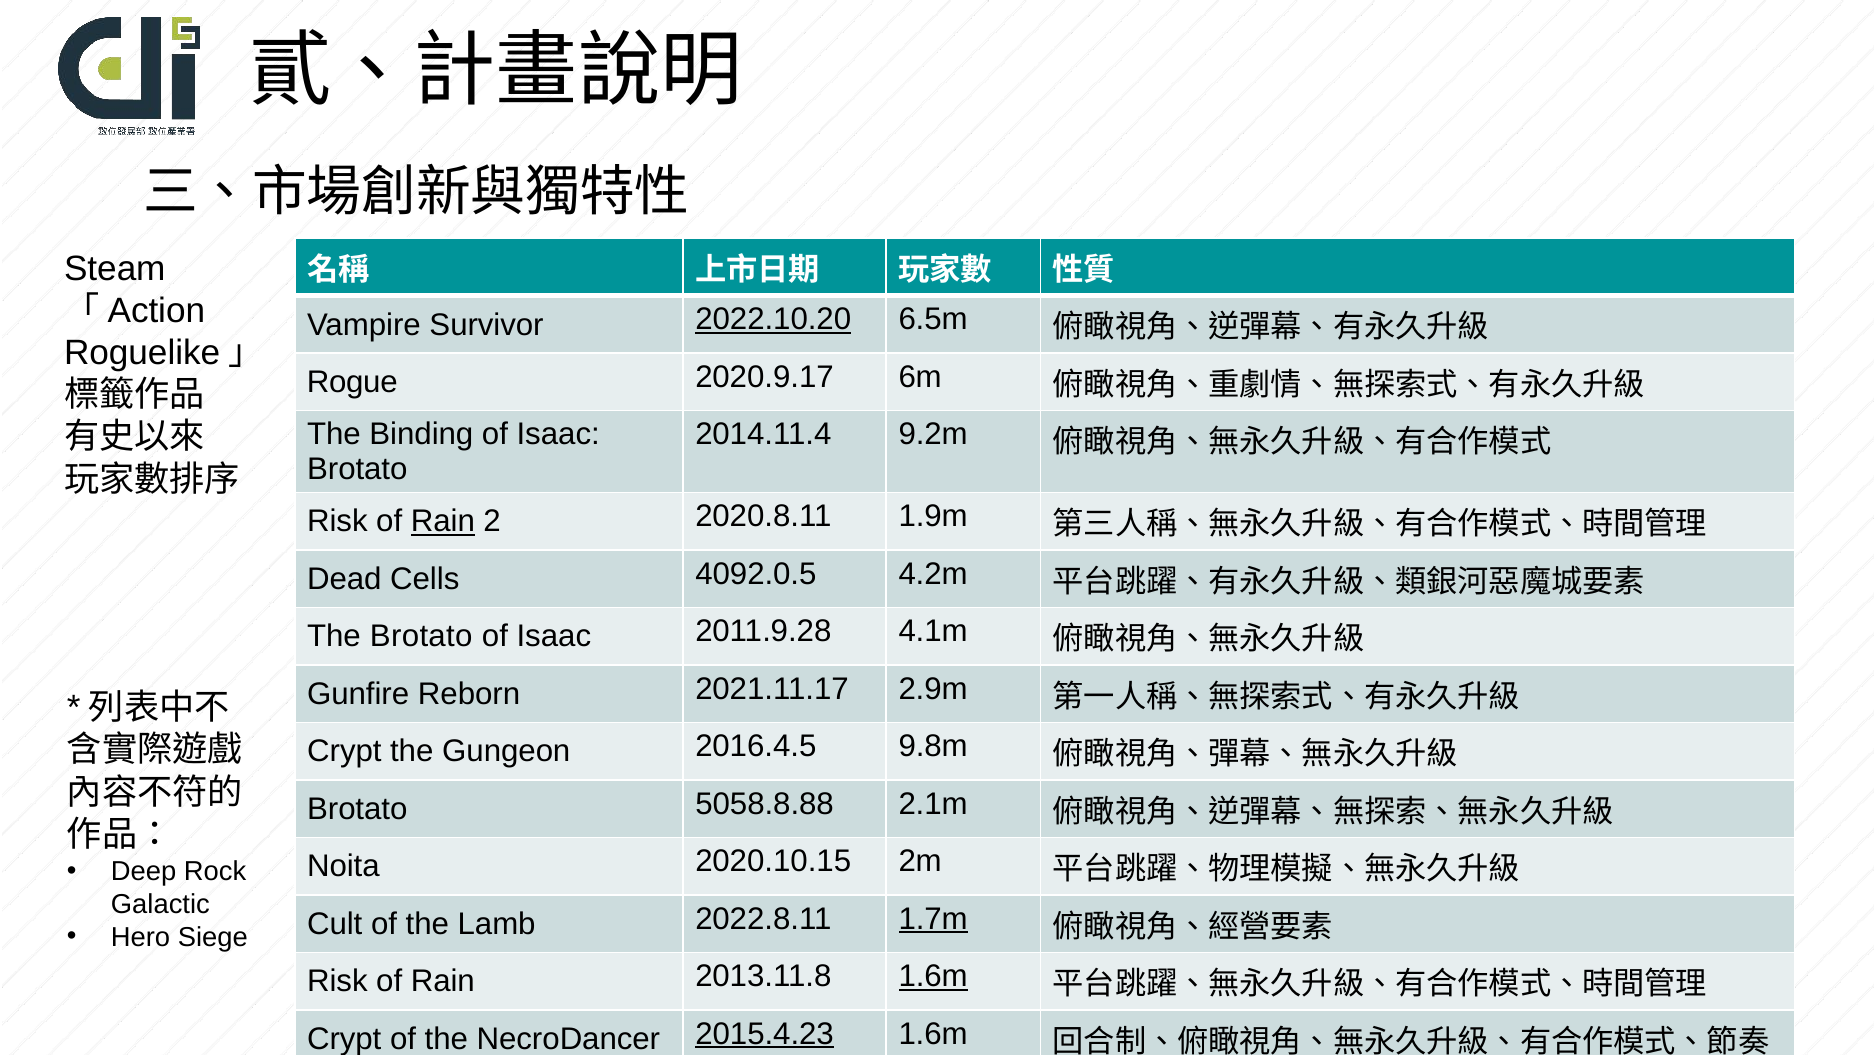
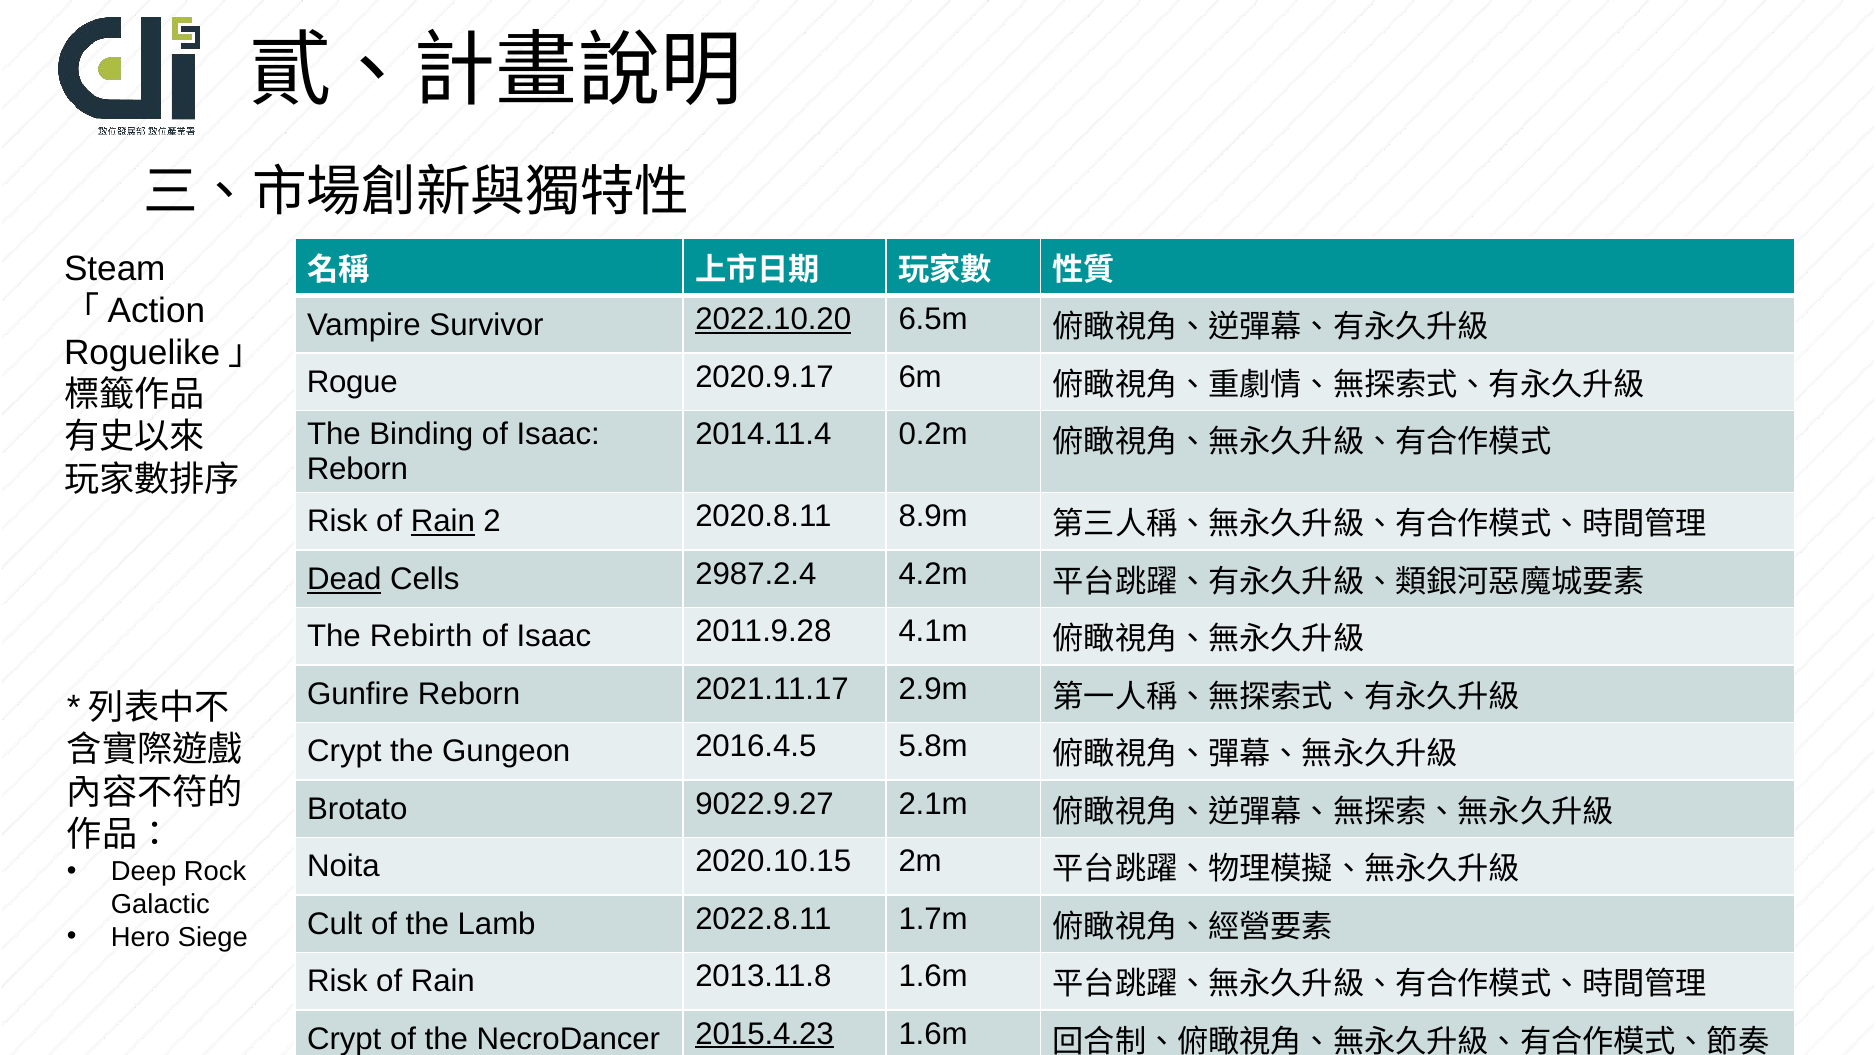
9.2m: 9.2m -> 0.2m
Brotato at (357, 469): Brotato -> Reborn
1.9m: 1.9m -> 8.9m
Dead underline: none -> present
4092.0.5: 4092.0.5 -> 2987.2.4
The Brotato: Brotato -> Rebirth
9.8m: 9.8m -> 5.8m
5058.8.88: 5058.8.88 -> 9022.9.27
1.7m underline: present -> none
1.6m at (933, 977) underline: present -> none
